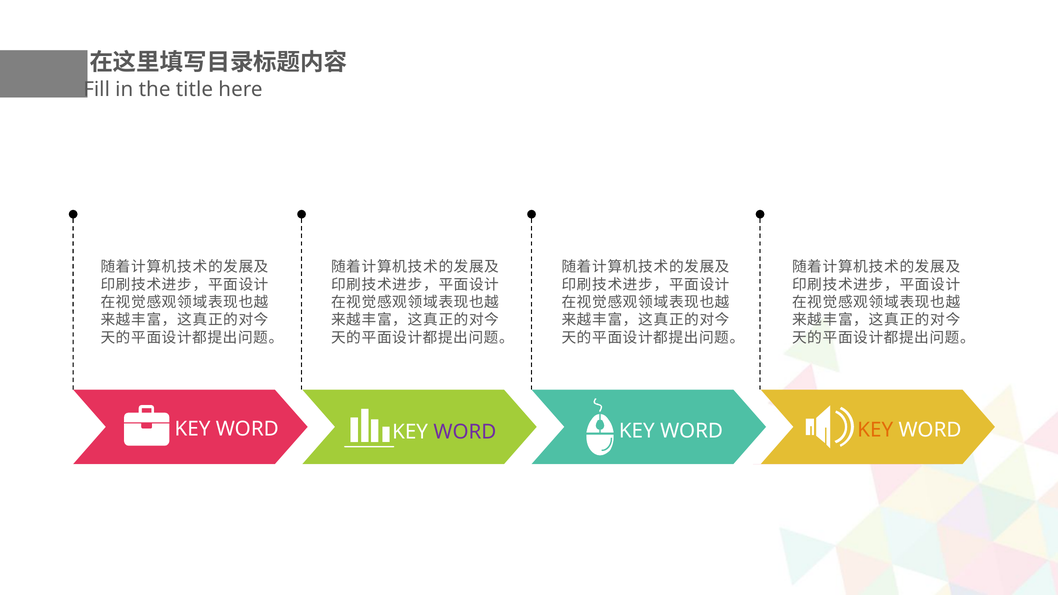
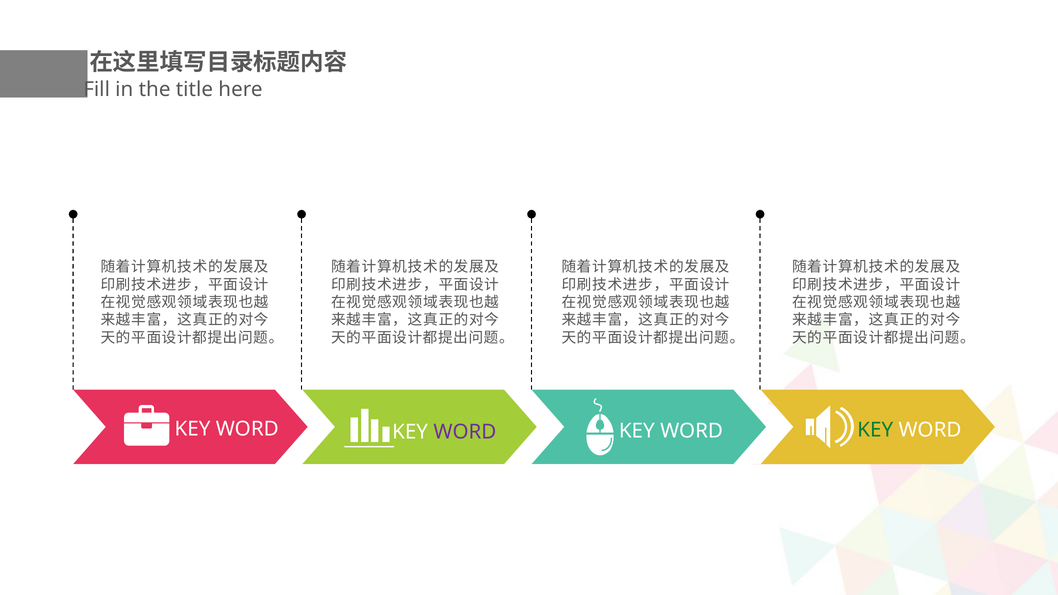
KEY at (875, 430) colour: orange -> green
